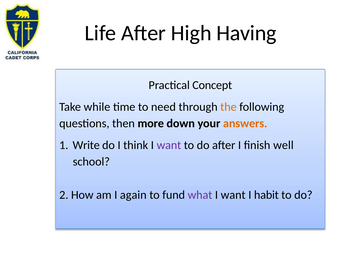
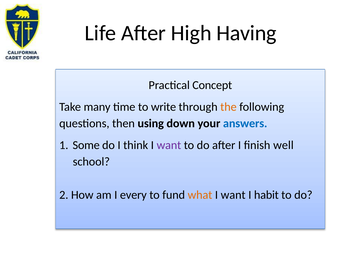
while: while -> many
need: need -> write
more: more -> using
answers colour: orange -> blue
Write: Write -> Some
again: again -> every
what colour: purple -> orange
